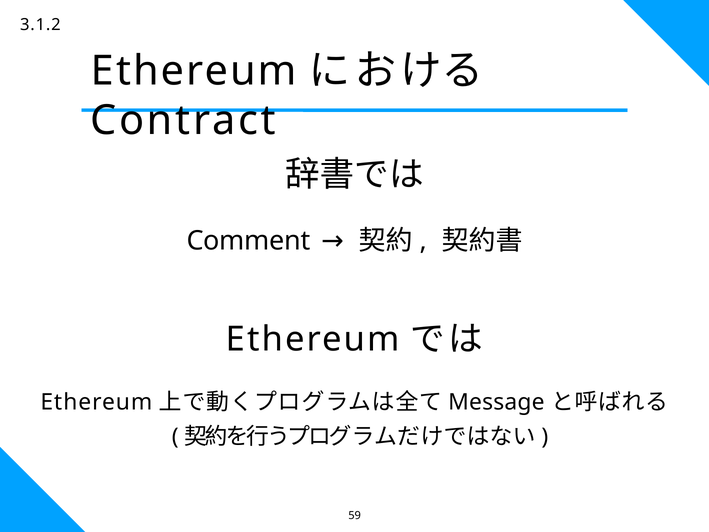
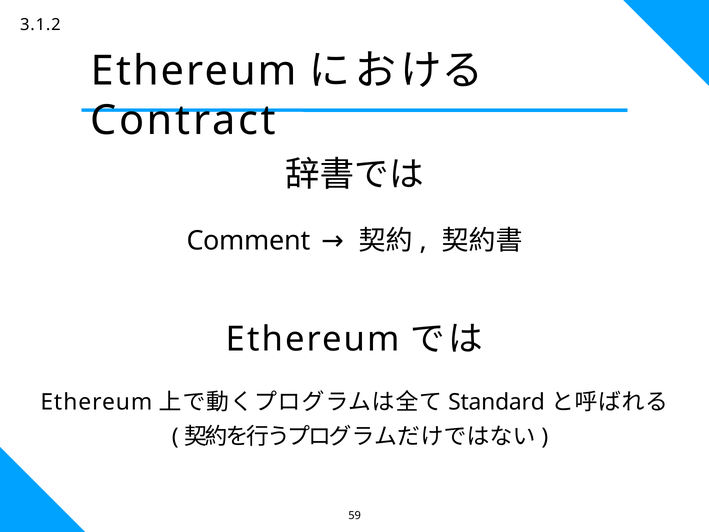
Message: Message -> Standard
